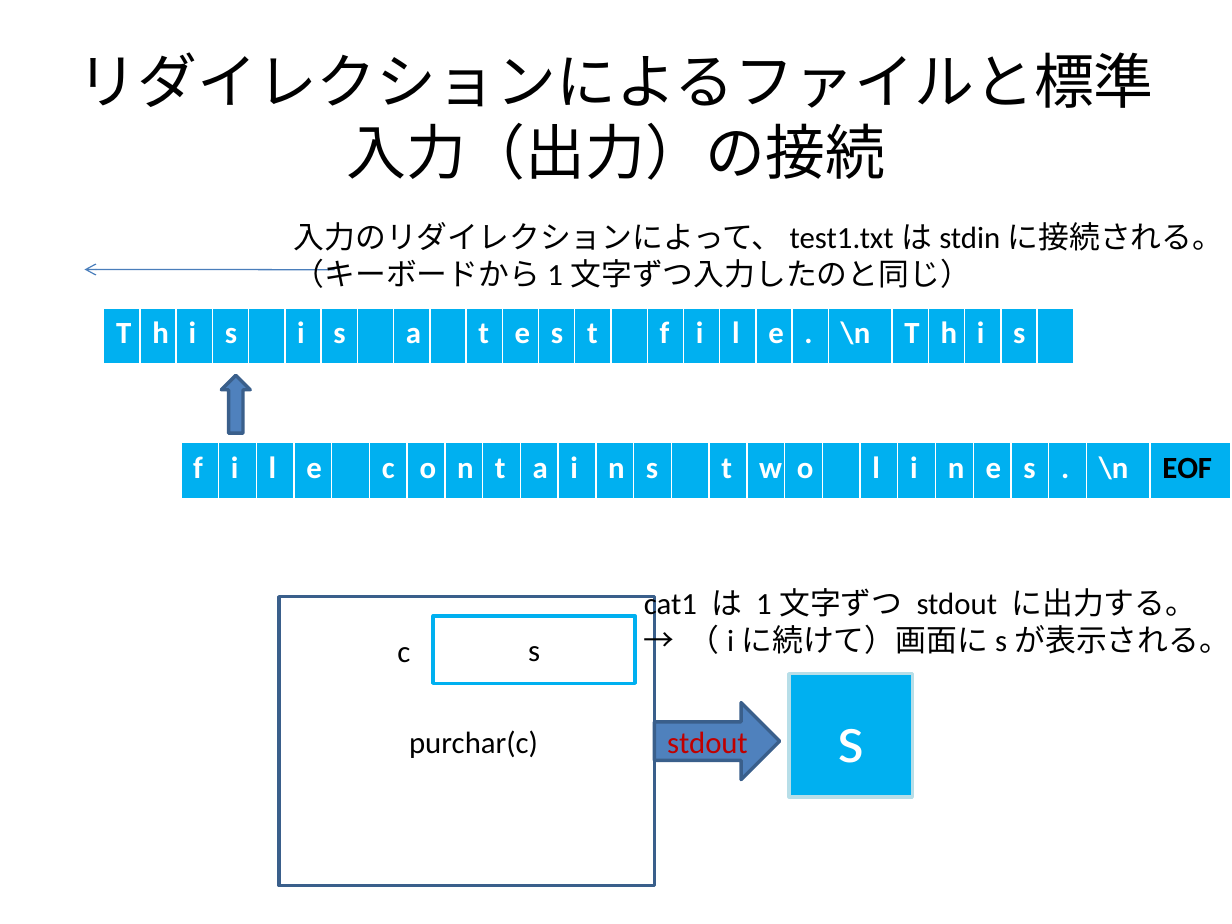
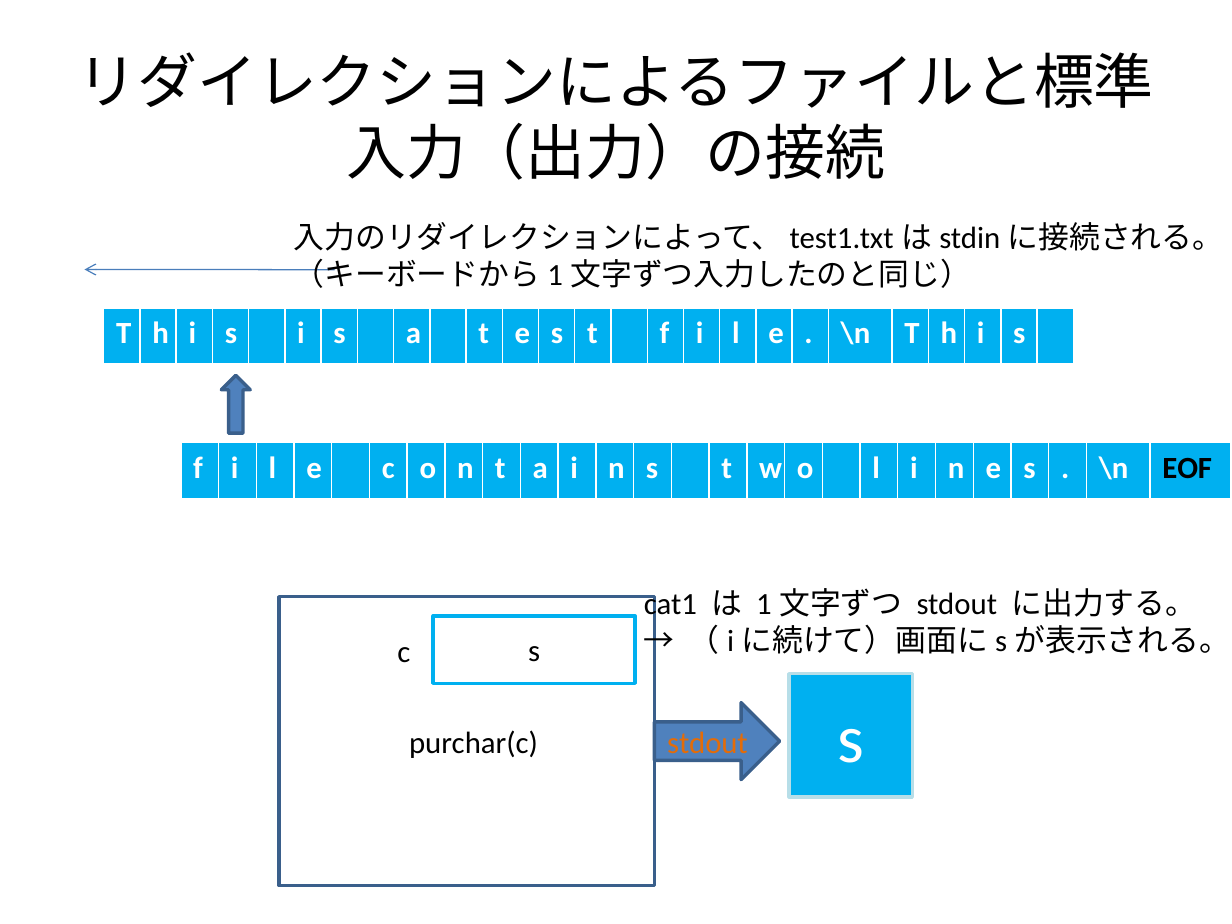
stdout at (707, 743) colour: red -> orange
